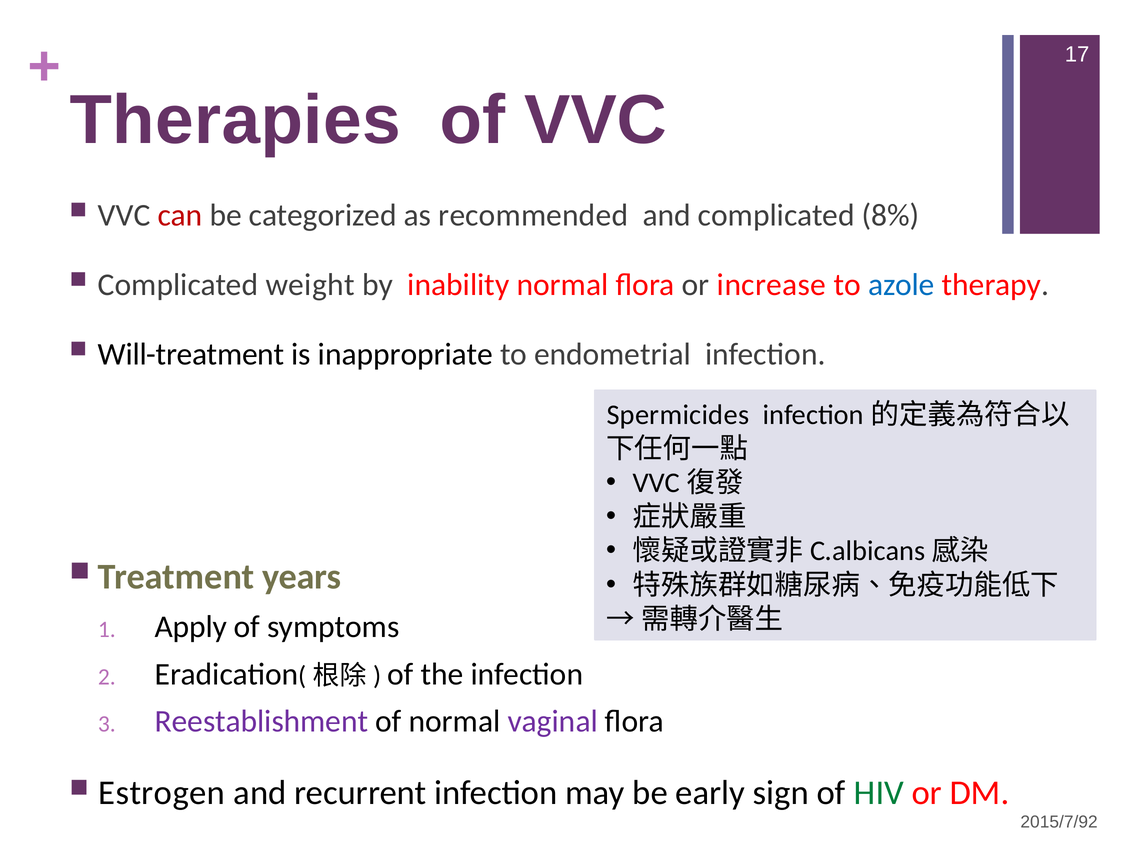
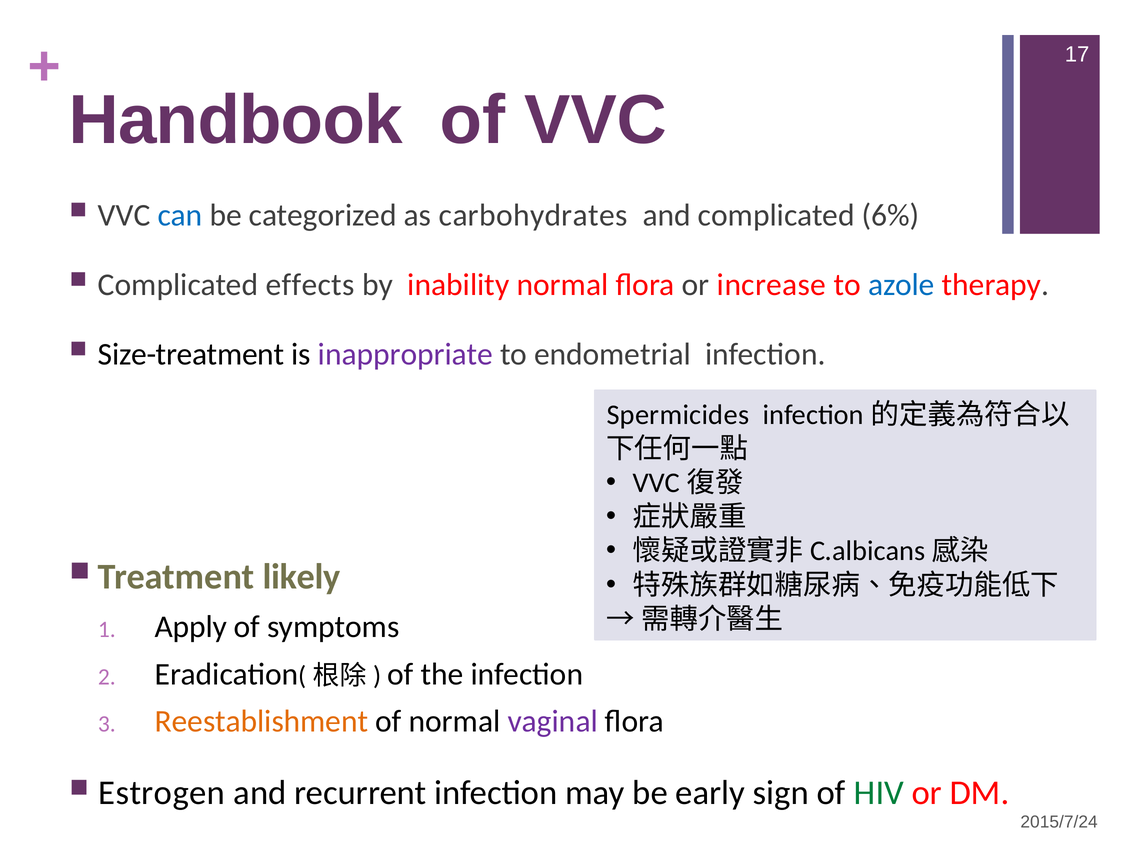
Therapies: Therapies -> Handbook
can colour: red -> blue
recommended: recommended -> carbohydrates
8%: 8% -> 6%
weight: weight -> effects
Will-treatment: Will-treatment -> Size-treatment
inappropriate colour: black -> purple
years: years -> likely
Reestablishment colour: purple -> orange
2015/7/92: 2015/7/92 -> 2015/7/24
